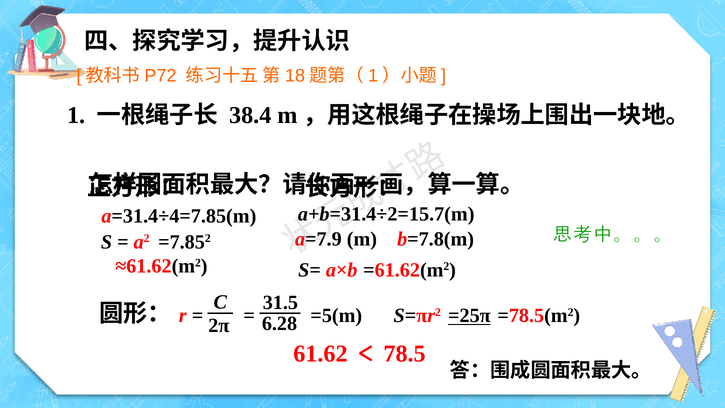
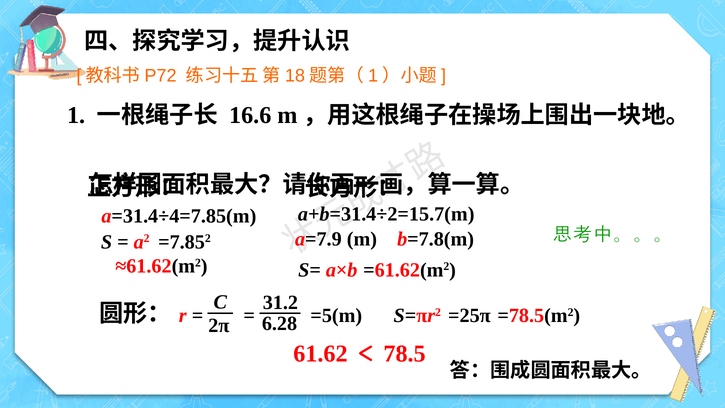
38.4: 38.4 -> 16.6
31.5: 31.5 -> 31.2
=25π underline: present -> none
